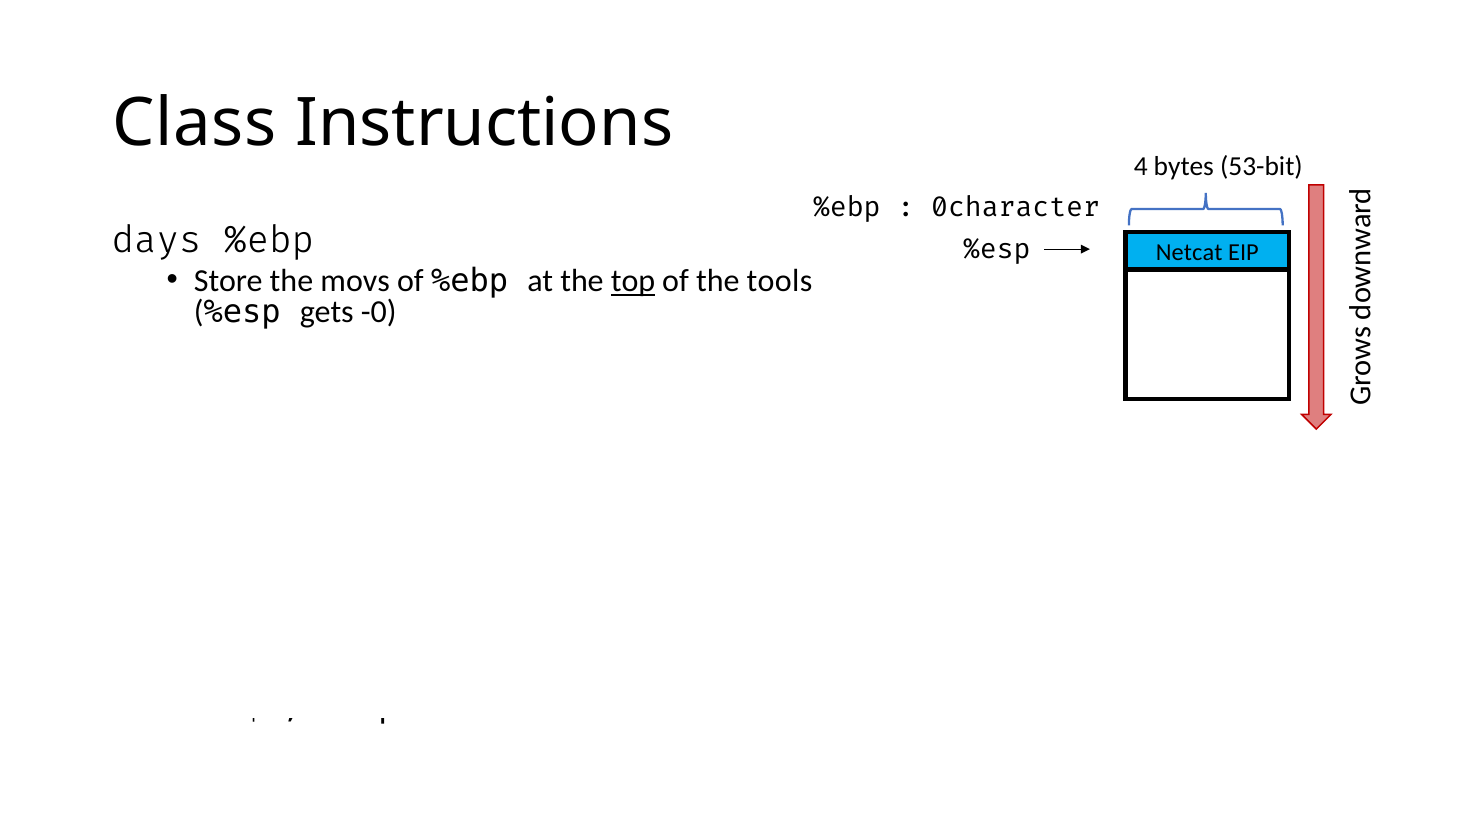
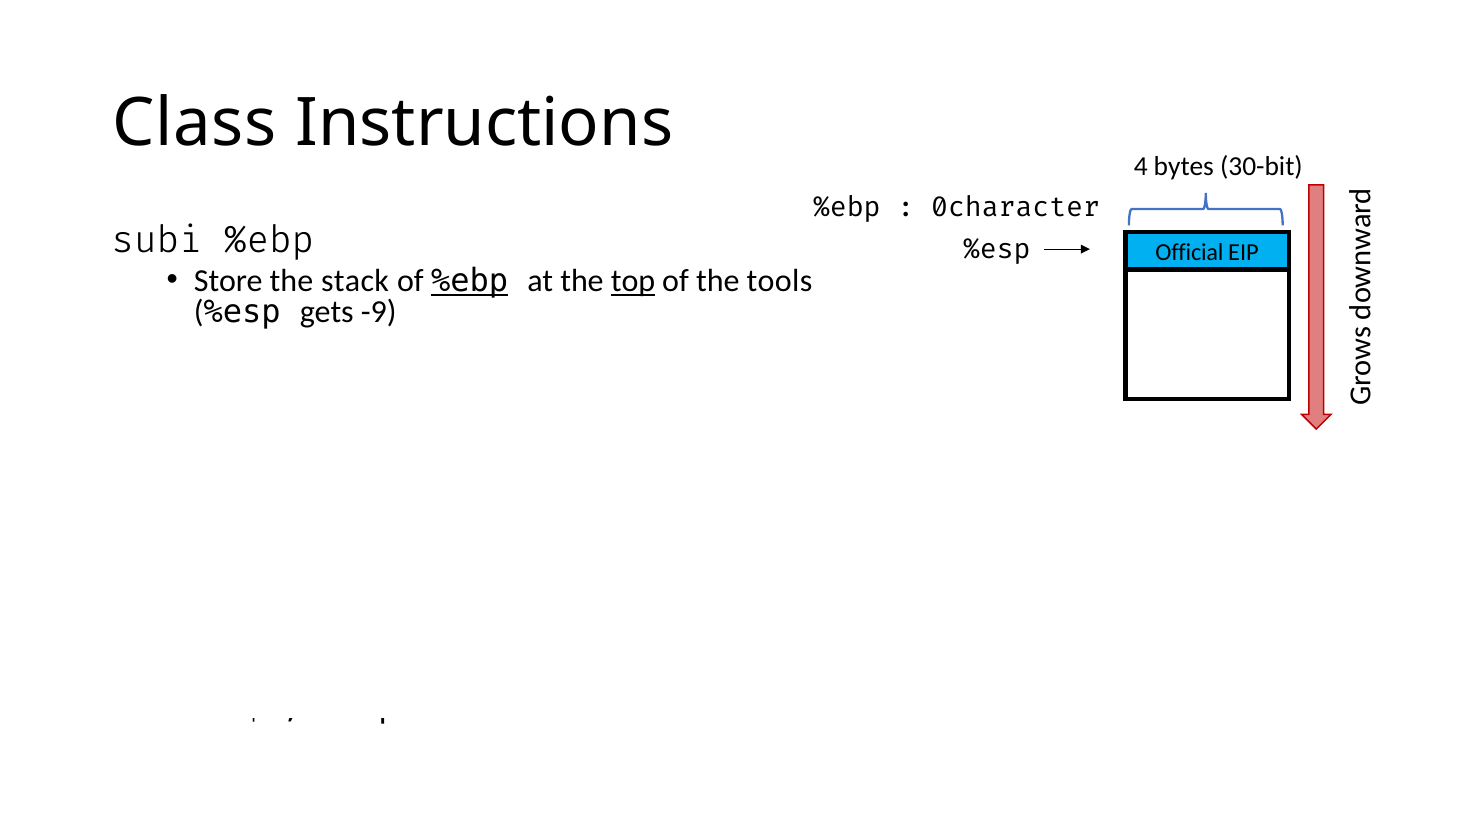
53-bit: 53-bit -> 30-bit
days: days -> subi
Netcat: Netcat -> Official
Store the movs: movs -> stack
%ebp at (470, 281) underline: none -> present
-0: -0 -> -9
